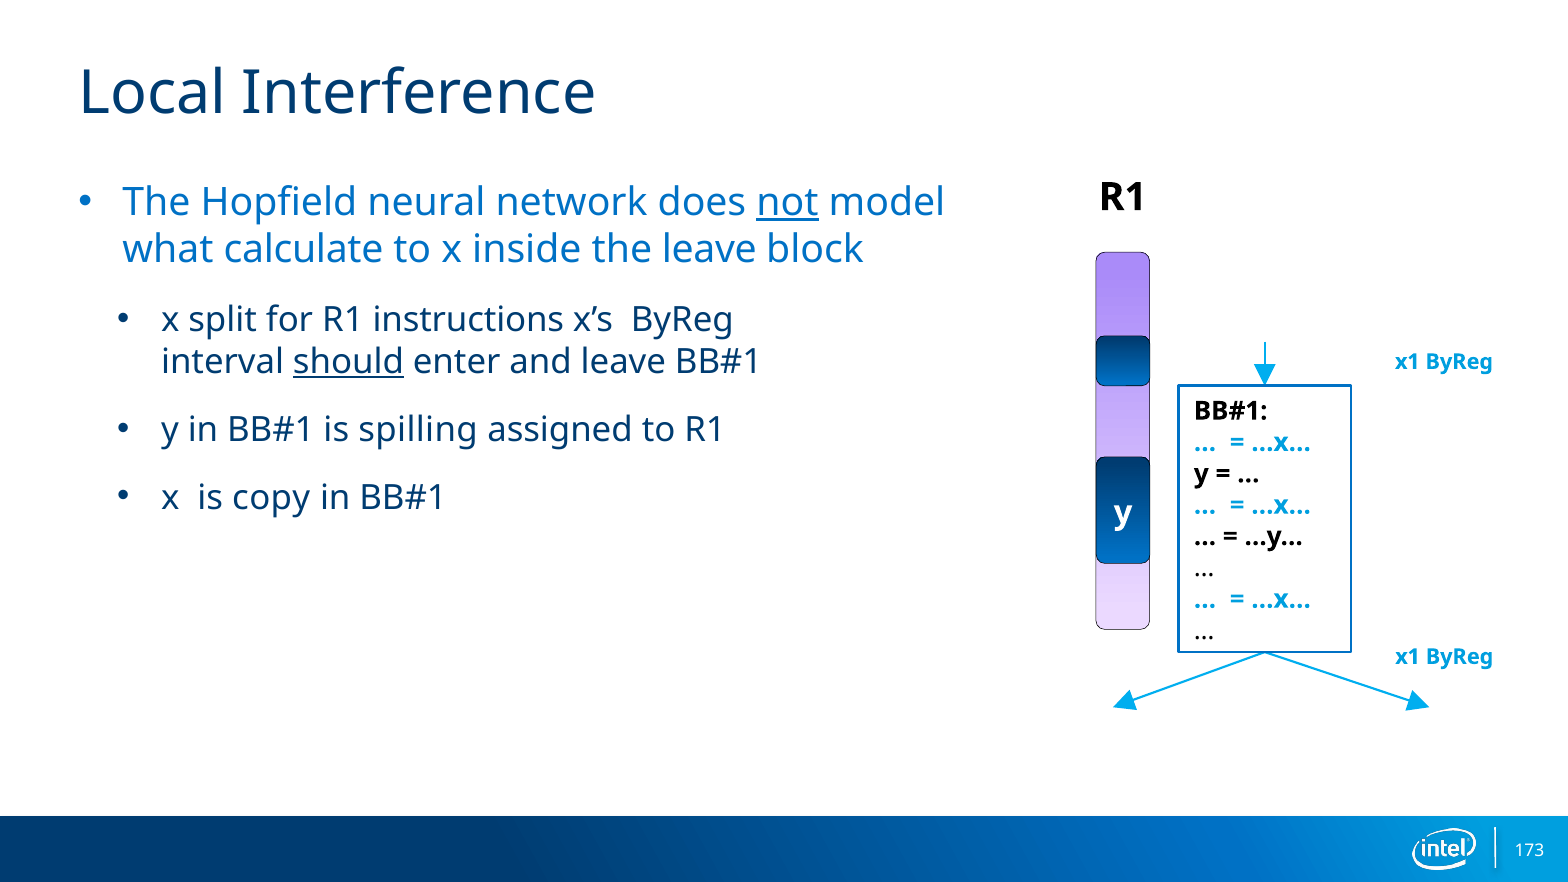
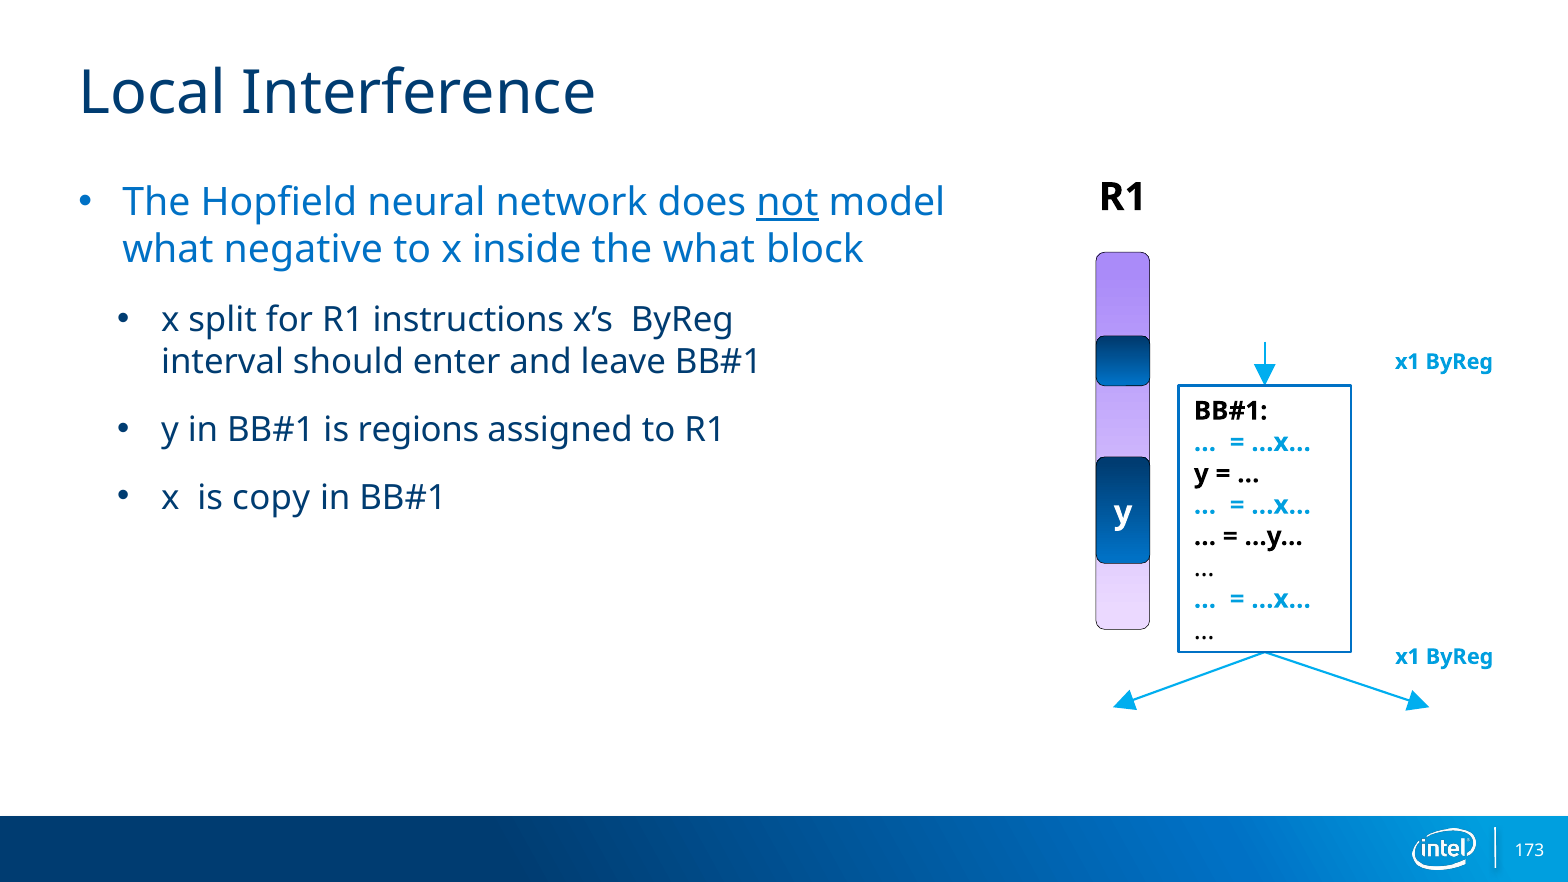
calculate: calculate -> negative
the leave: leave -> what
should underline: present -> none
spilling: spilling -> regions
